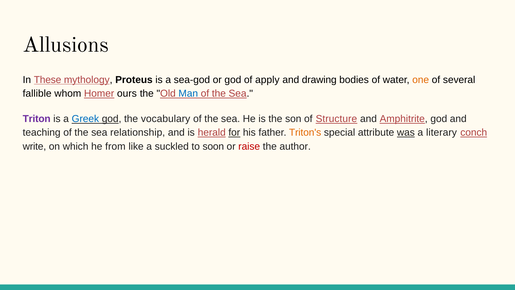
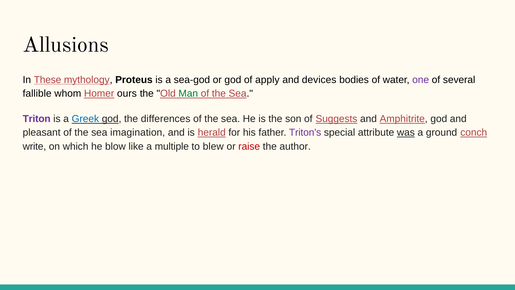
drawing: drawing -> devices
one colour: orange -> purple
Man colour: blue -> green
vocabulary: vocabulary -> differences
Structure: Structure -> Suggests
teaching: teaching -> pleasant
relationship: relationship -> imagination
for underline: present -> none
Triton's colour: orange -> purple
literary: literary -> ground
from: from -> blow
suckled: suckled -> multiple
soon: soon -> blew
